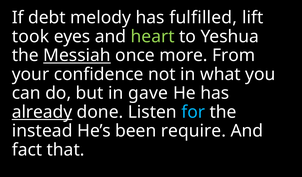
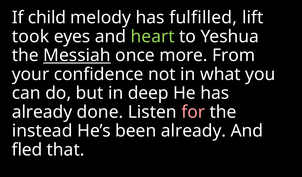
debt: debt -> child
gave: gave -> deep
already at (42, 112) underline: present -> none
for colour: light blue -> pink
been require: require -> already
fact: fact -> fled
